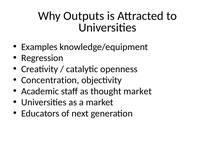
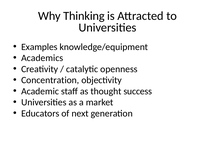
Outputs: Outputs -> Thinking
Regression: Regression -> Academics
thought market: market -> success
